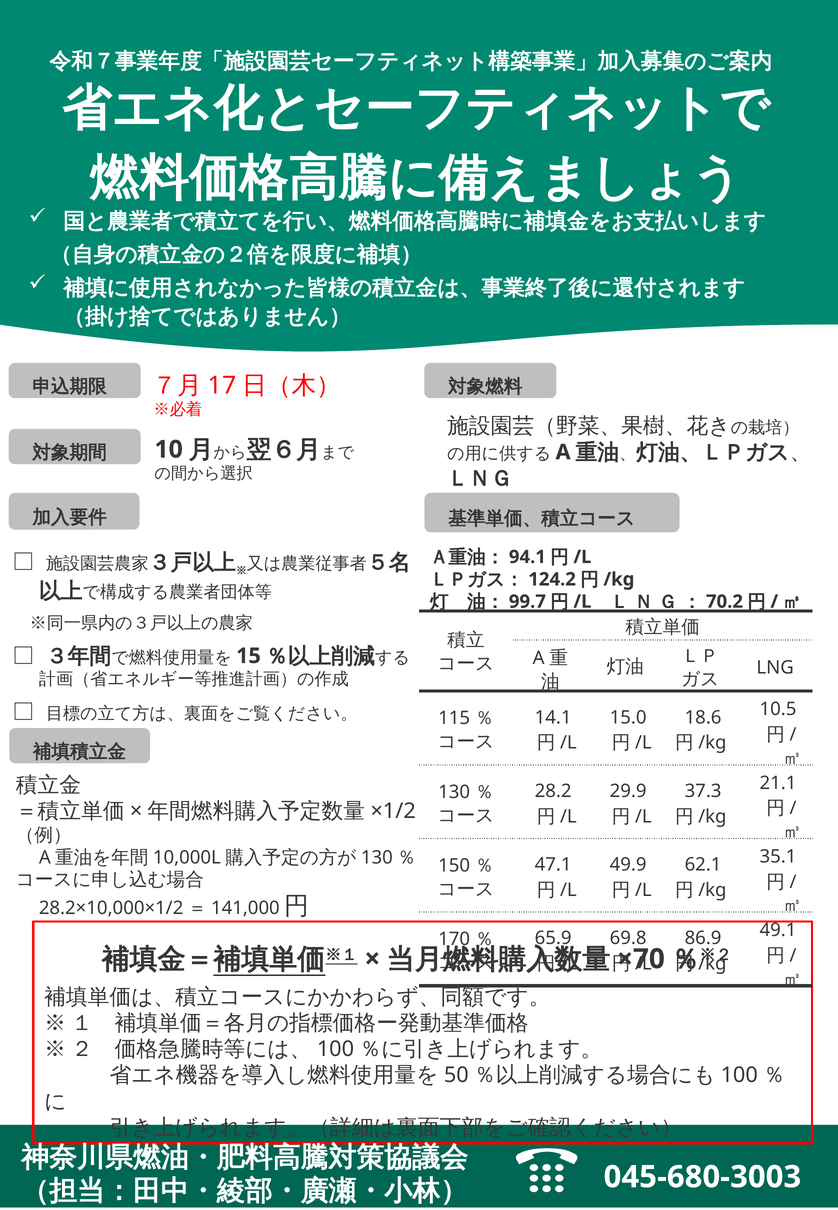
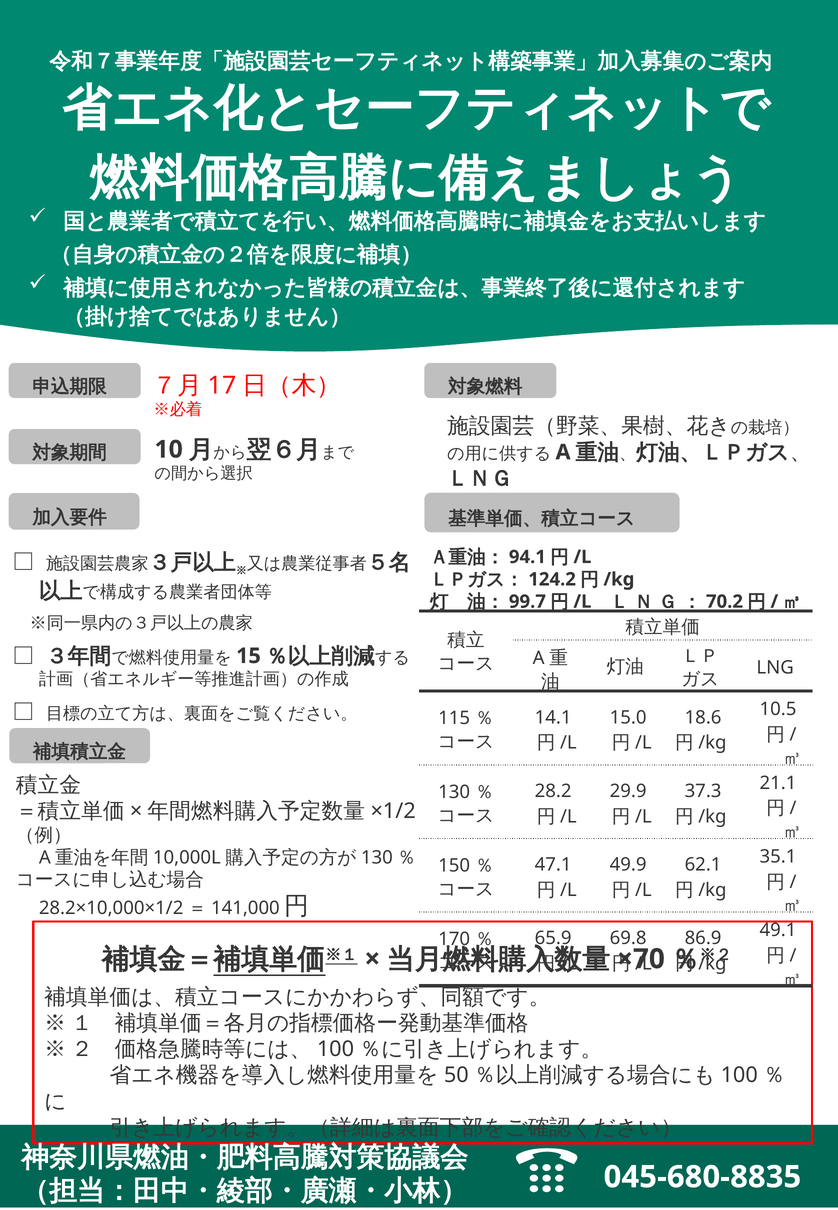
045-680-3003: 045-680-3003 -> 045-680-8835
